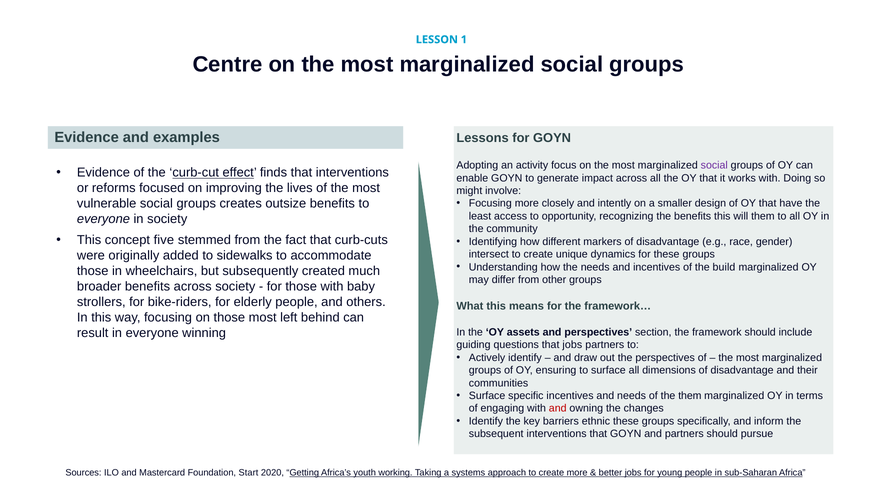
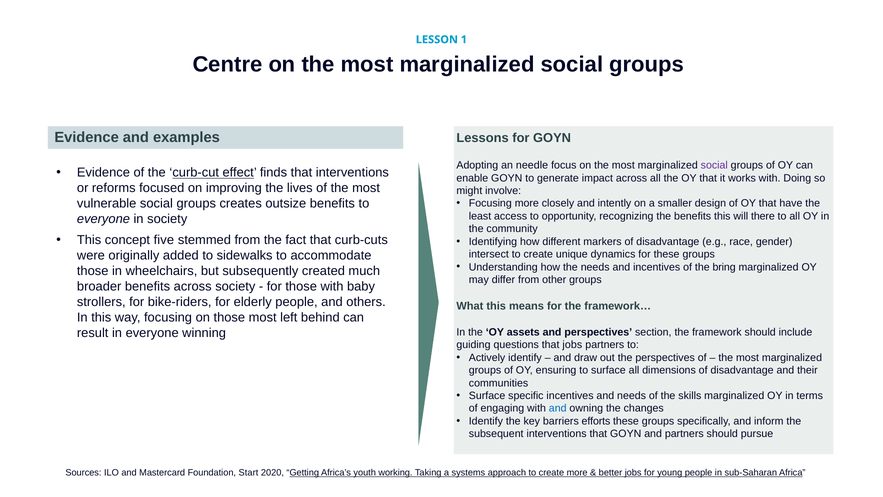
activity: activity -> needle
will them: them -> there
build: build -> bring
the them: them -> skills
and at (558, 408) colour: red -> blue
ethnic: ethnic -> efforts
